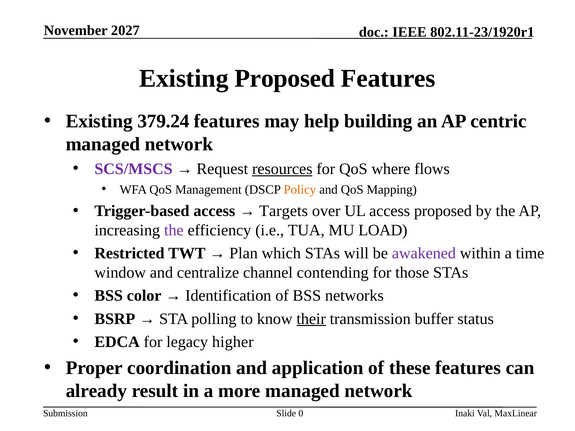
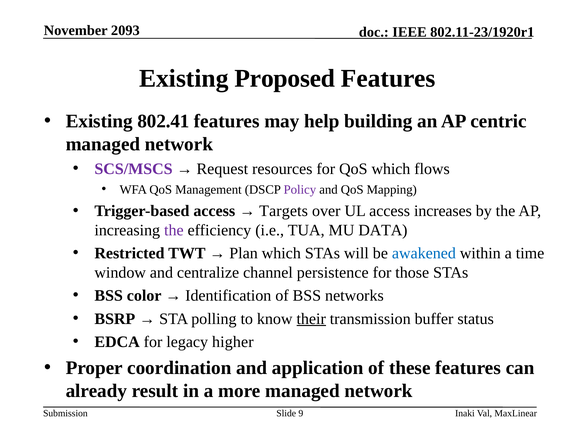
2027: 2027 -> 2093
379.24: 379.24 -> 802.41
resources underline: present -> none
QoS where: where -> which
Policy colour: orange -> purple
access proposed: proposed -> increases
LOAD: LOAD -> DATA
awakened colour: purple -> blue
contending: contending -> persistence
0: 0 -> 9
